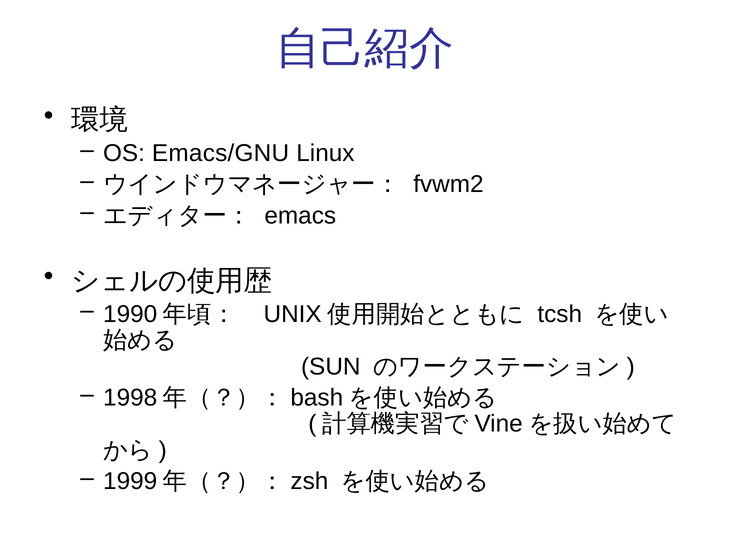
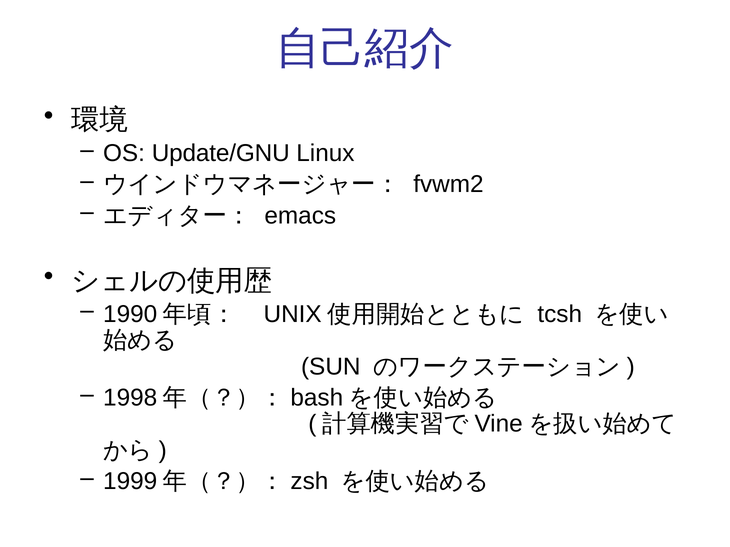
Emacs/GNU: Emacs/GNU -> Update/GNU
